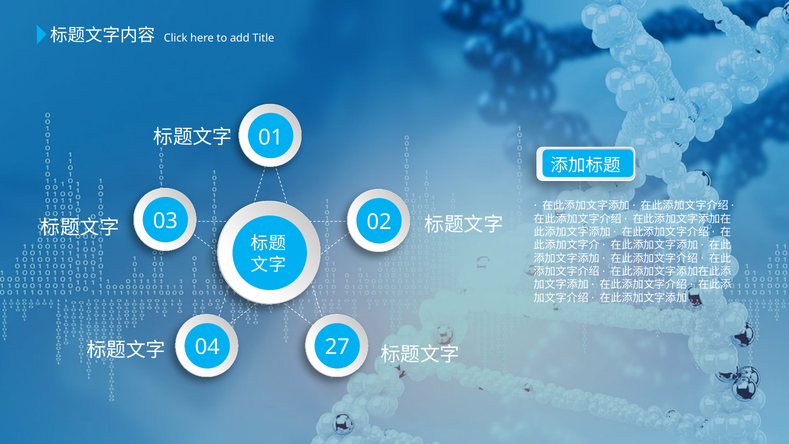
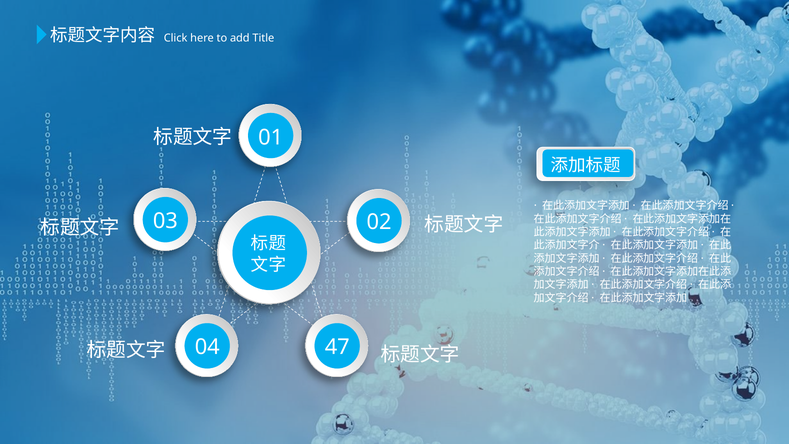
27: 27 -> 47
